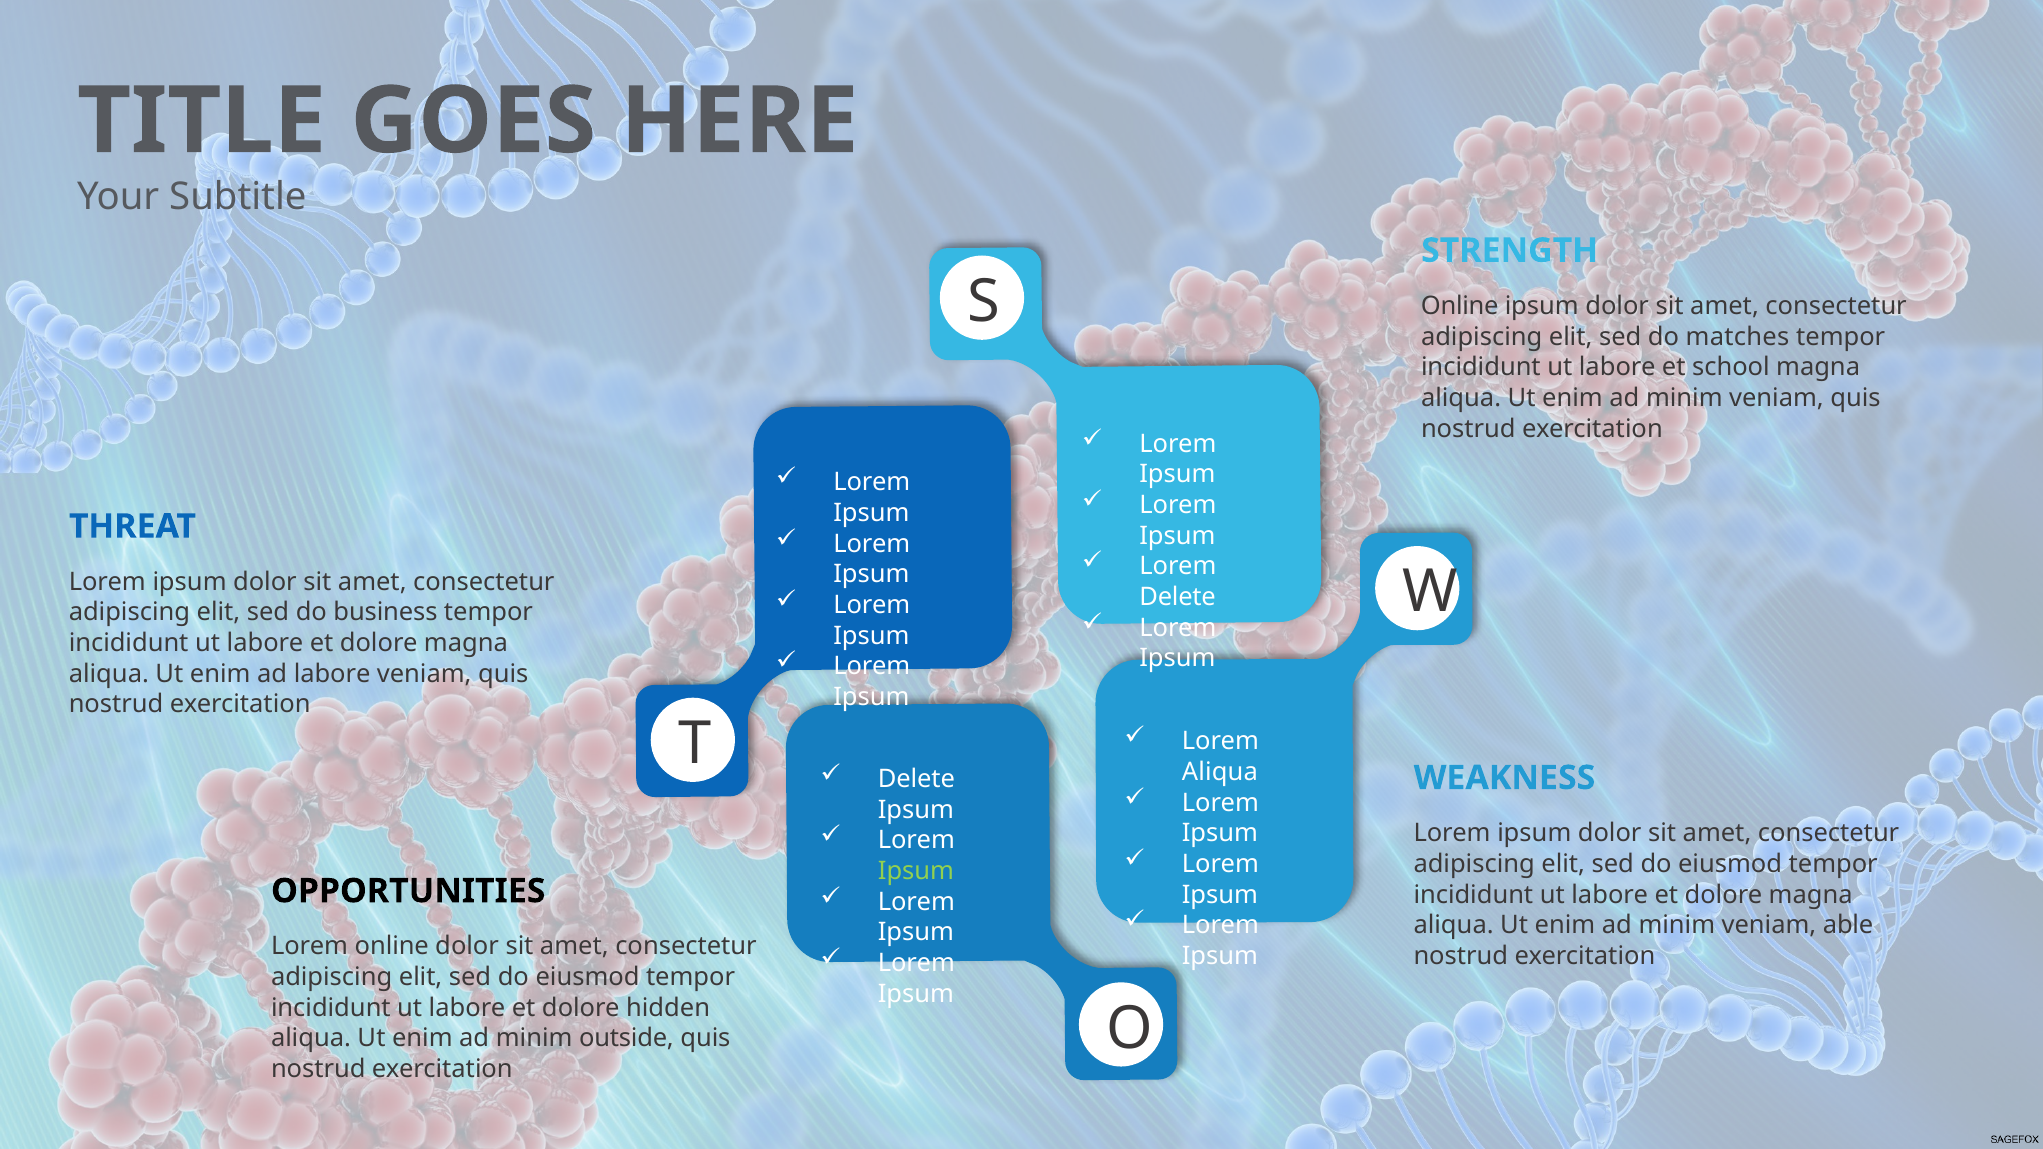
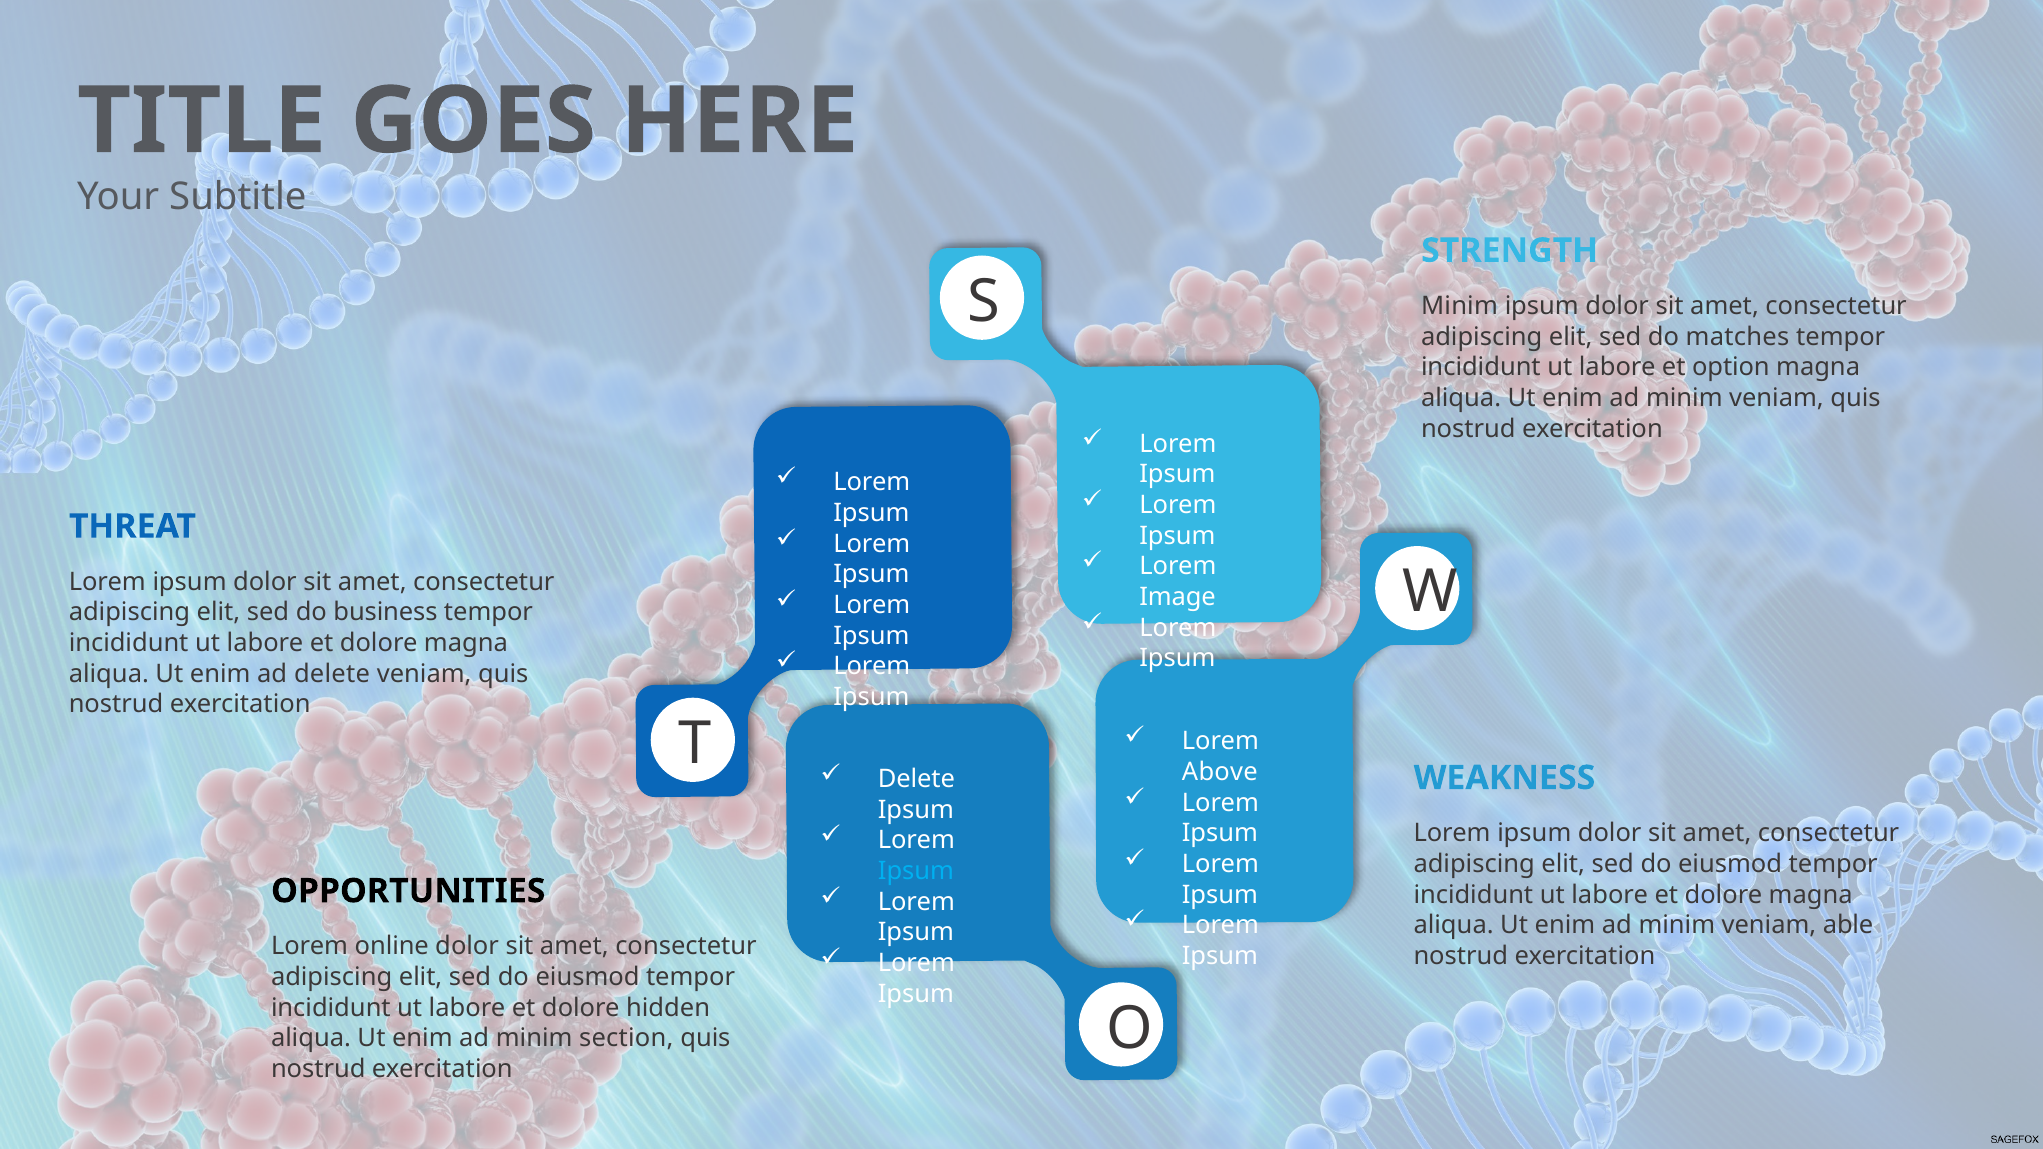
Online at (1460, 306): Online -> Minim
school: school -> option
Delete at (1178, 597): Delete -> Image
ad labore: labore -> delete
Aliqua at (1220, 772): Aliqua -> Above
Ipsum at (916, 871) colour: light green -> light blue
outside: outside -> section
